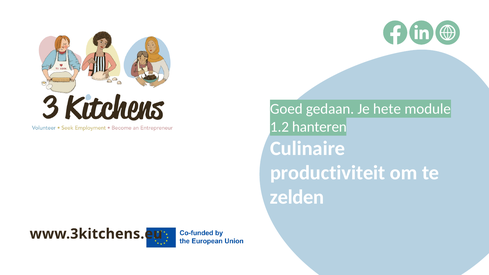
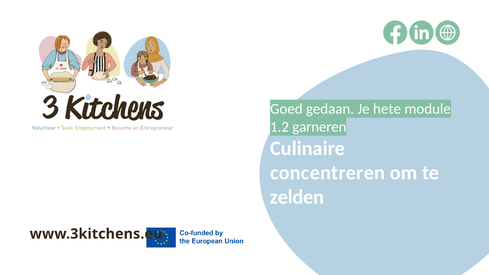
hanteren: hanteren -> garneren
productiviteit: productiviteit -> concentreren
